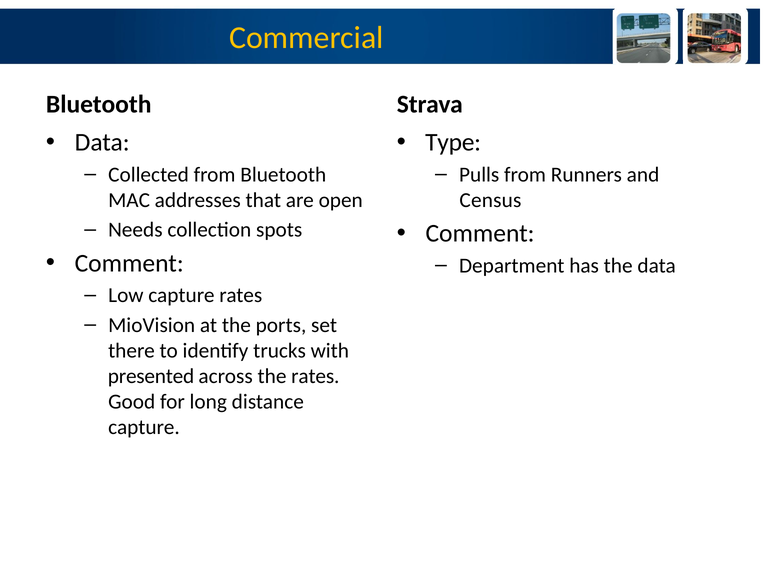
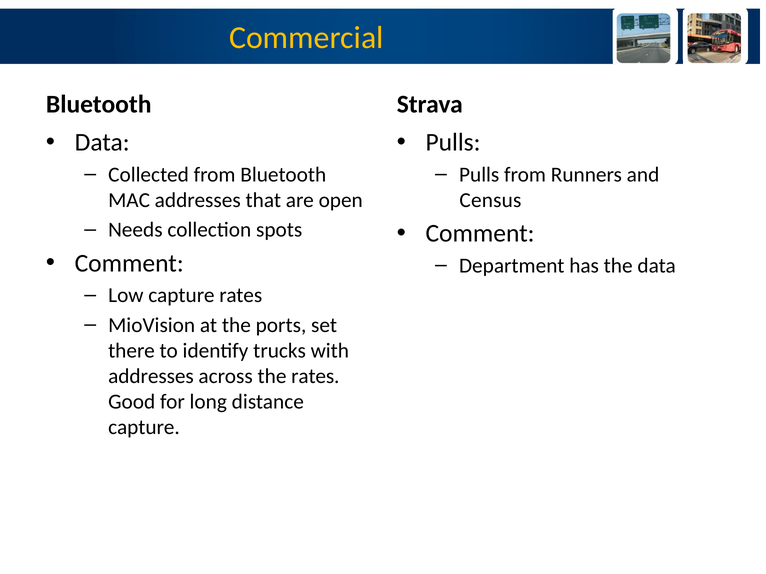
Type at (453, 143): Type -> Pulls
presented at (151, 376): presented -> addresses
